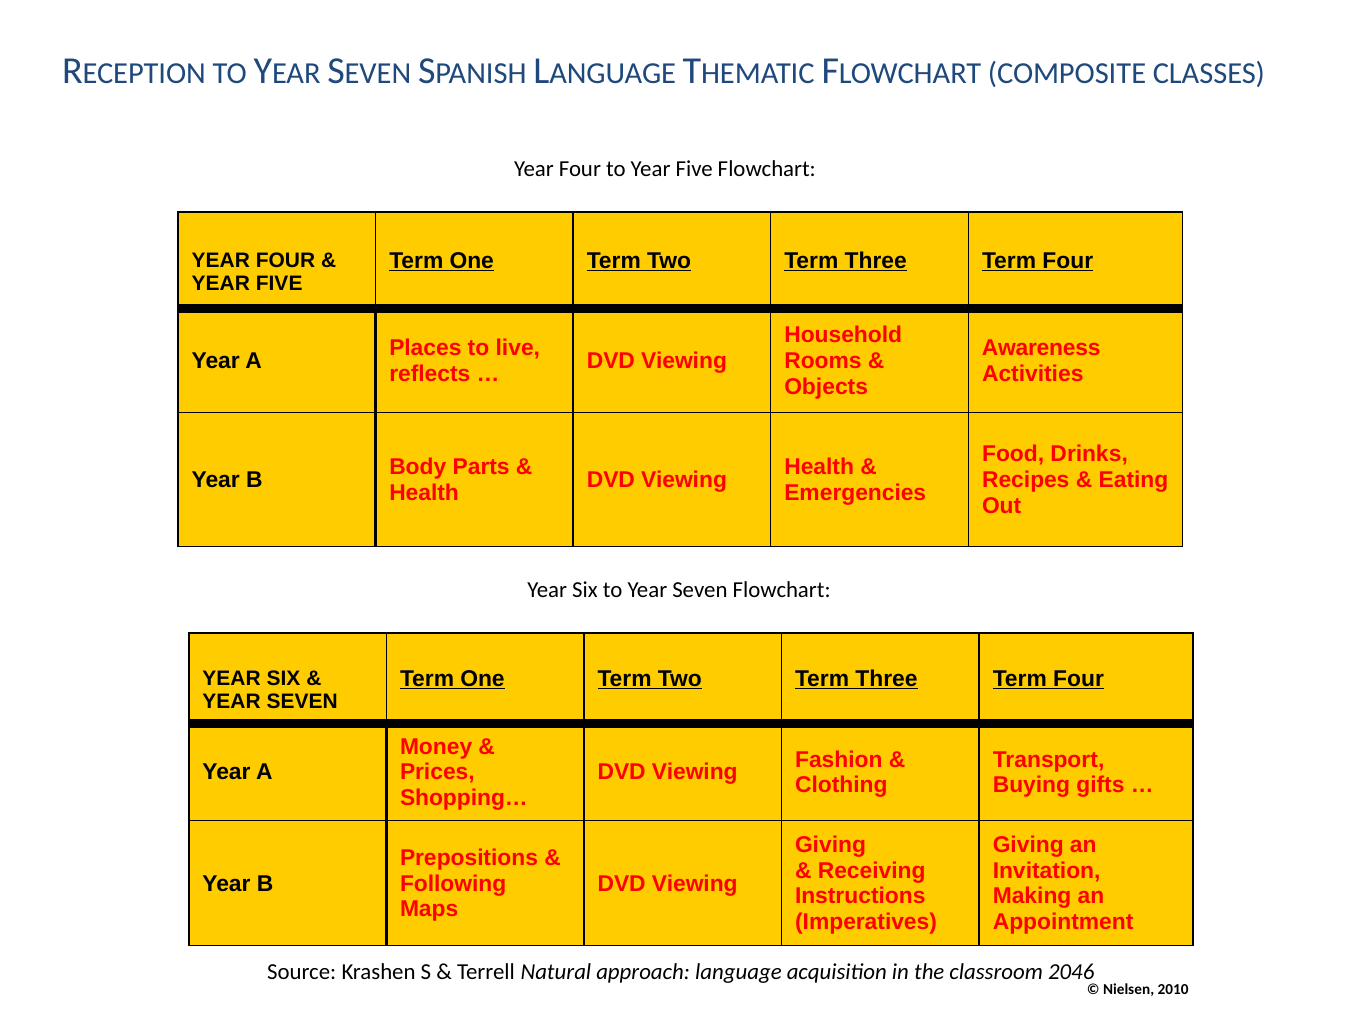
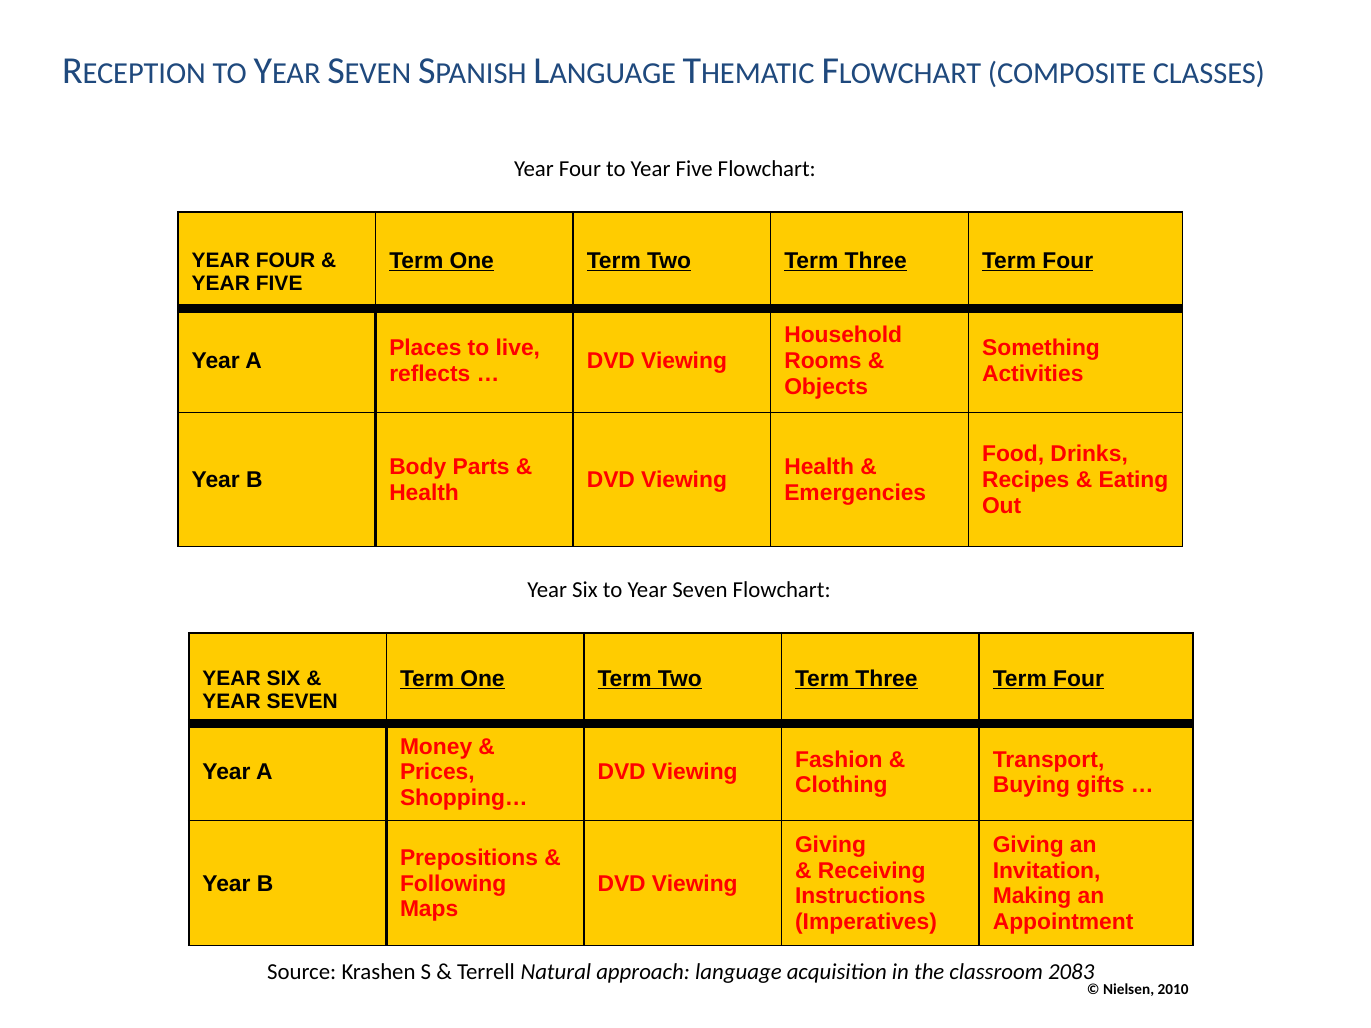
Awareness: Awareness -> Something
2046: 2046 -> 2083
